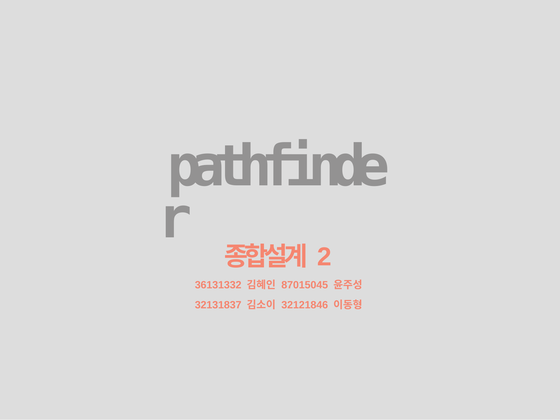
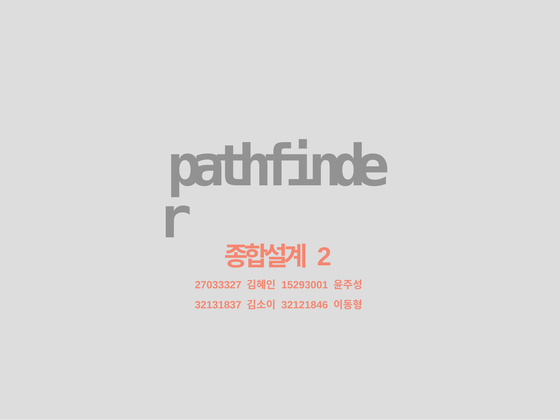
36131332: 36131332 -> 27033327
87015045: 87015045 -> 15293001
